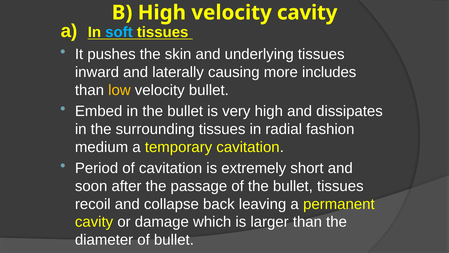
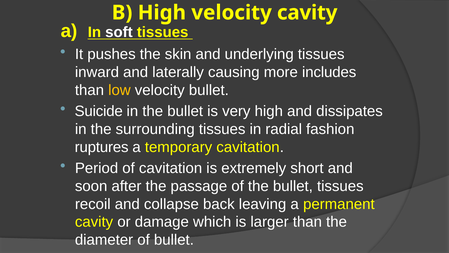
soft colour: light blue -> white
Embed: Embed -> Suicide
medium: medium -> ruptures
